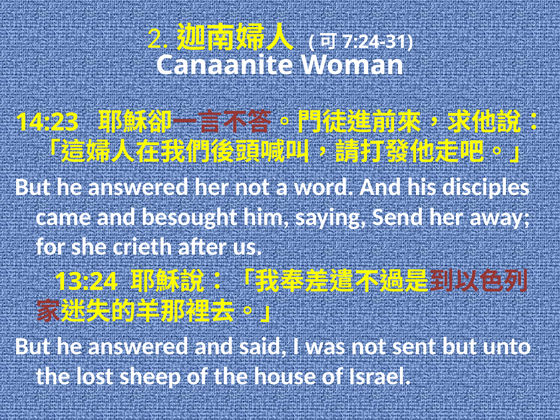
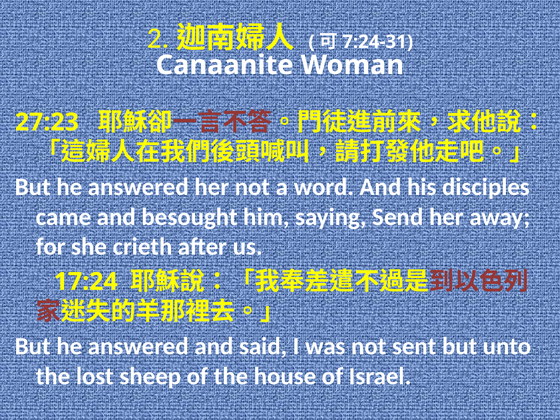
14:23: 14:23 -> 27:23
13:24: 13:24 -> 17:24
